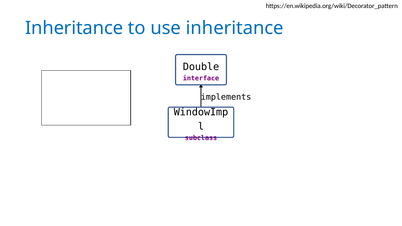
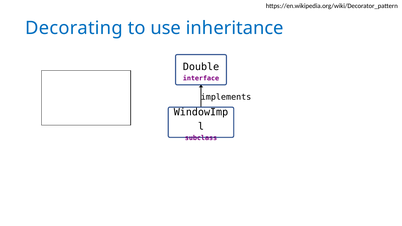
Inheritance at (74, 28): Inheritance -> Decorating
